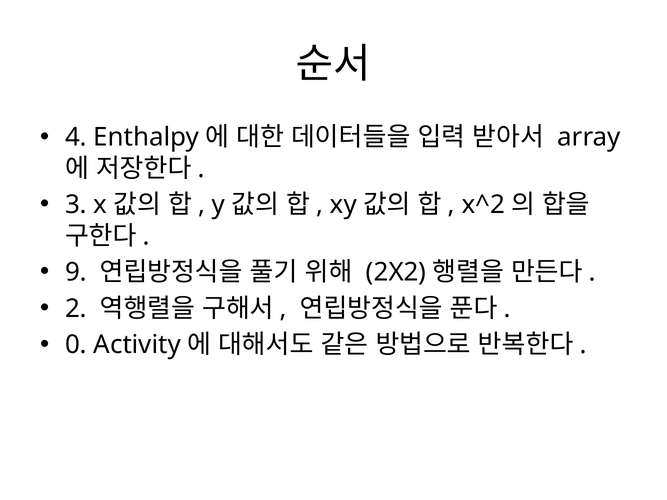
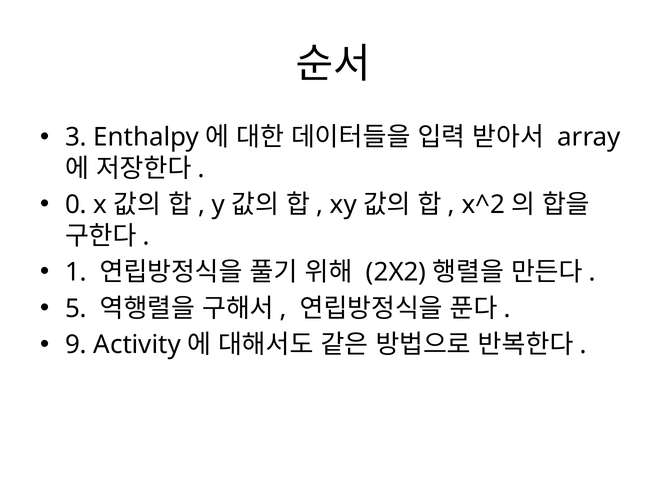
4: 4 -> 3
3: 3 -> 0
9: 9 -> 1
2: 2 -> 5
0: 0 -> 9
